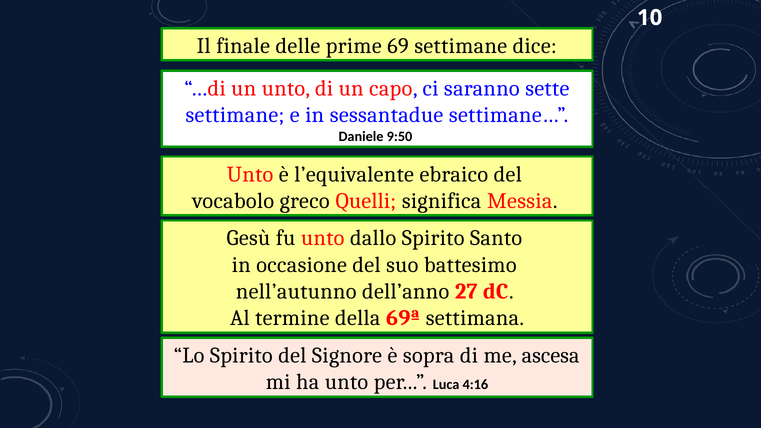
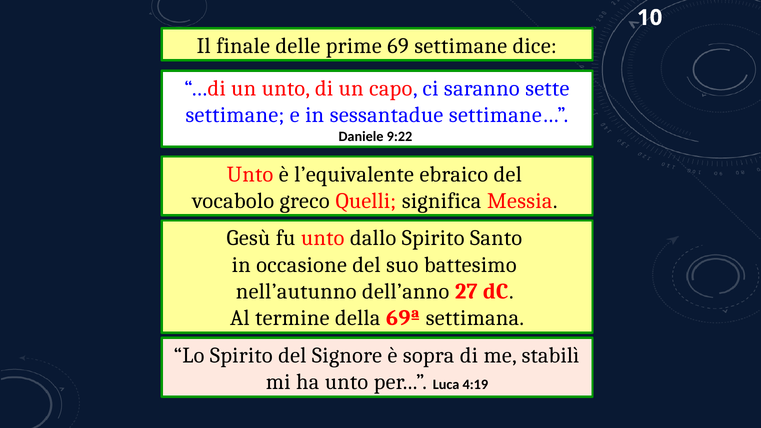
9:50: 9:50 -> 9:22
ascesa: ascesa -> stabilì
4:16: 4:16 -> 4:19
